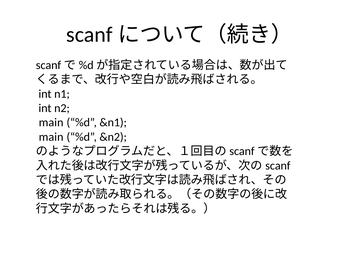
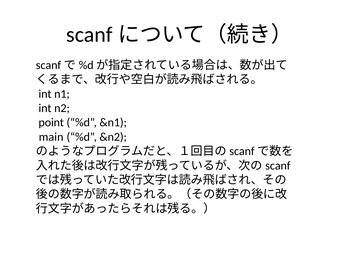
main at (51, 123): main -> point
